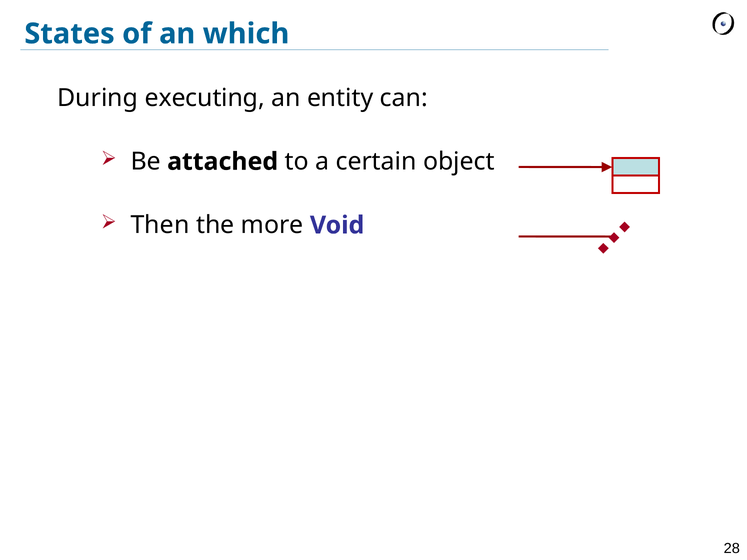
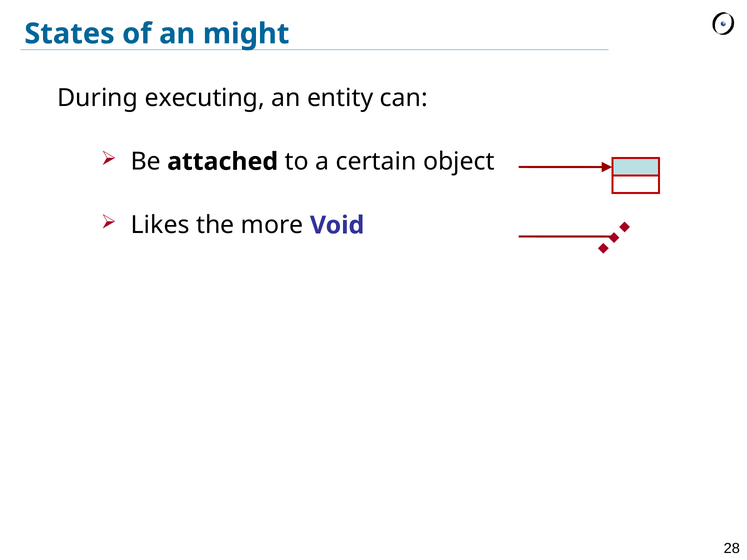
which: which -> might
Then: Then -> Likes
